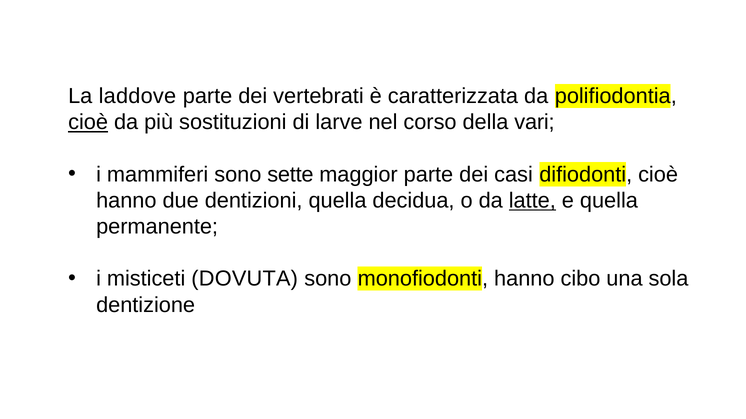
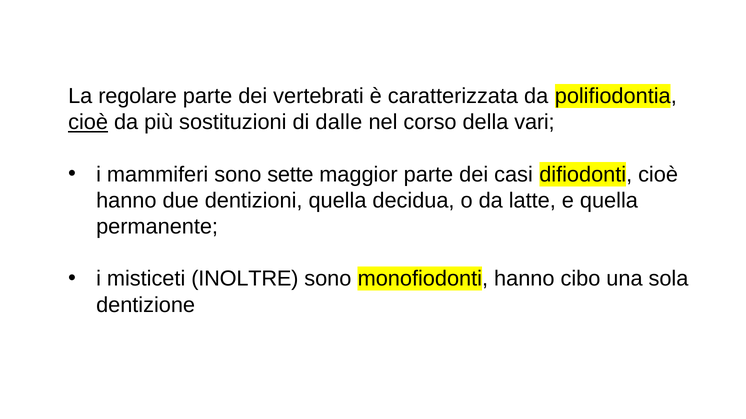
laddove: laddove -> regolare
larve: larve -> dalle
latte underline: present -> none
DOVUTA: DOVUTA -> INOLTRE
